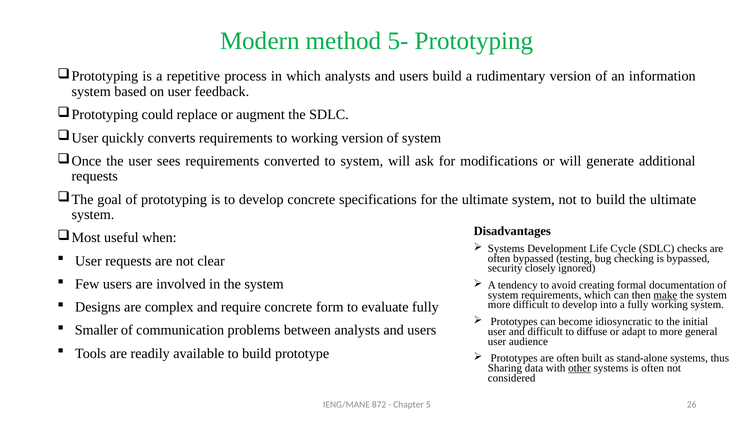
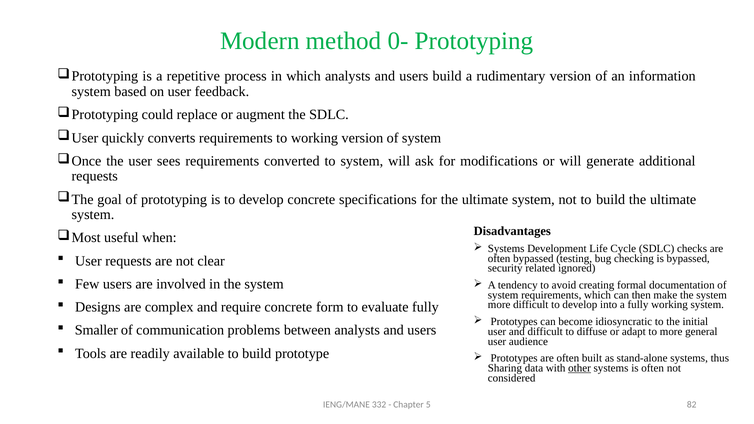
5-: 5- -> 0-
closely: closely -> related
make underline: present -> none
872: 872 -> 332
26: 26 -> 82
